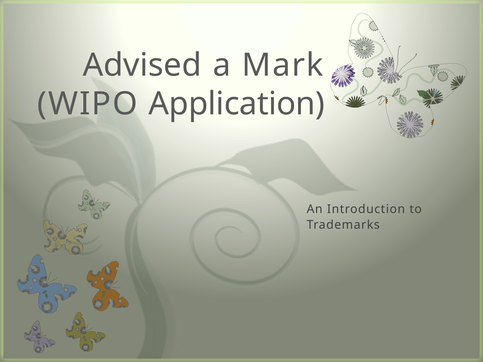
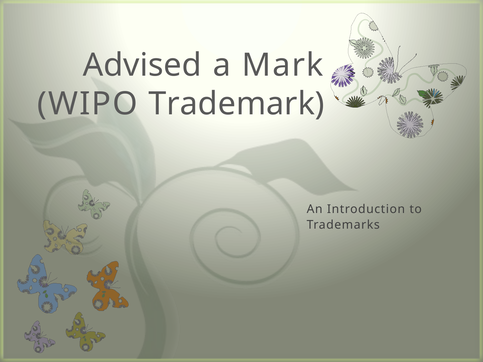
Application: Application -> Trademark
